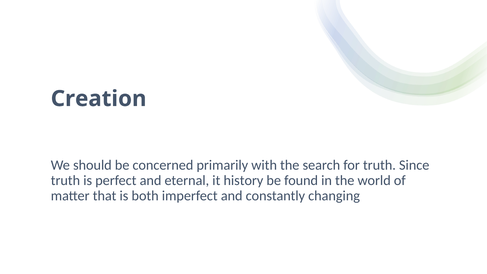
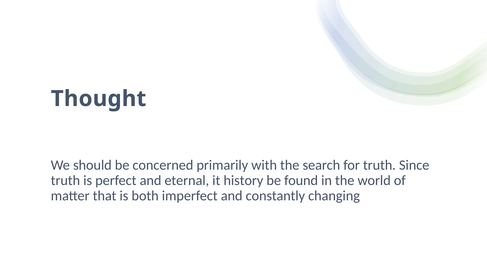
Creation: Creation -> Thought
